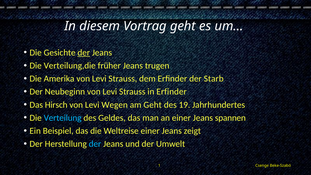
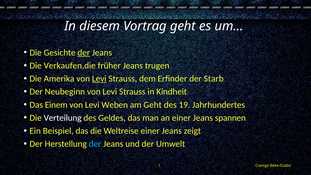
Verteilung,die: Verteilung,die -> Verkaufen,die
Levi at (99, 79) underline: none -> present
in Erfinder: Erfinder -> Kindheit
Hirsch: Hirsch -> Einem
Wegen: Wegen -> Weben
Verteilung colour: light blue -> white
